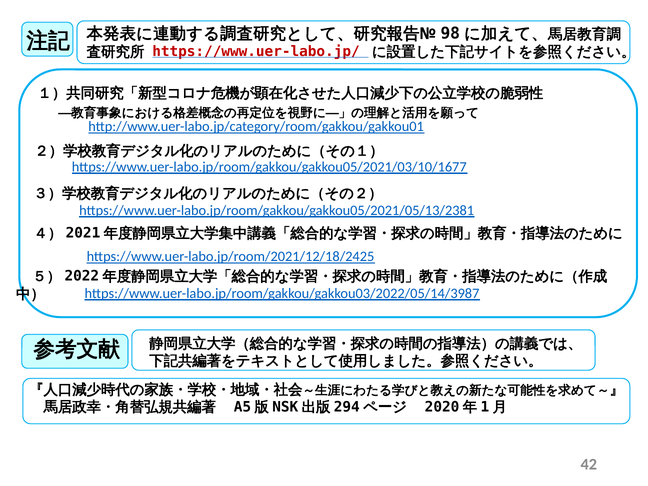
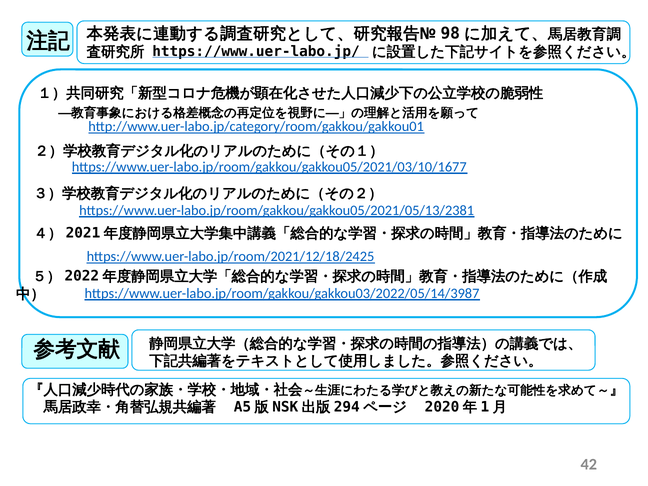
https://www.uer-labo.jp/ colour: red -> black
